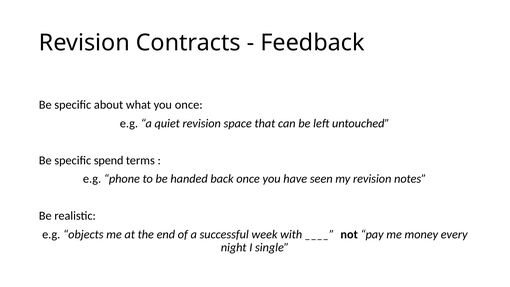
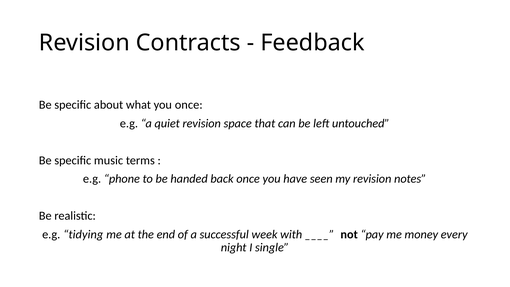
spend: spend -> music
objects: objects -> tidying
